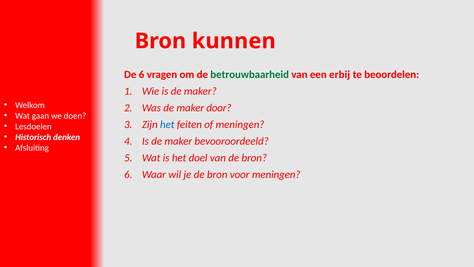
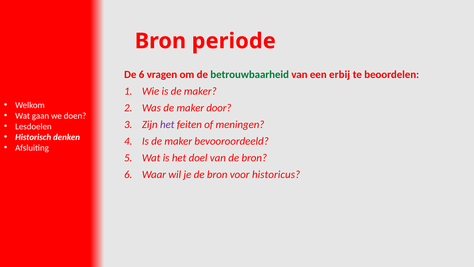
kunnen: kunnen -> periode
het at (167, 124) colour: blue -> purple
voor meningen: meningen -> historicus
